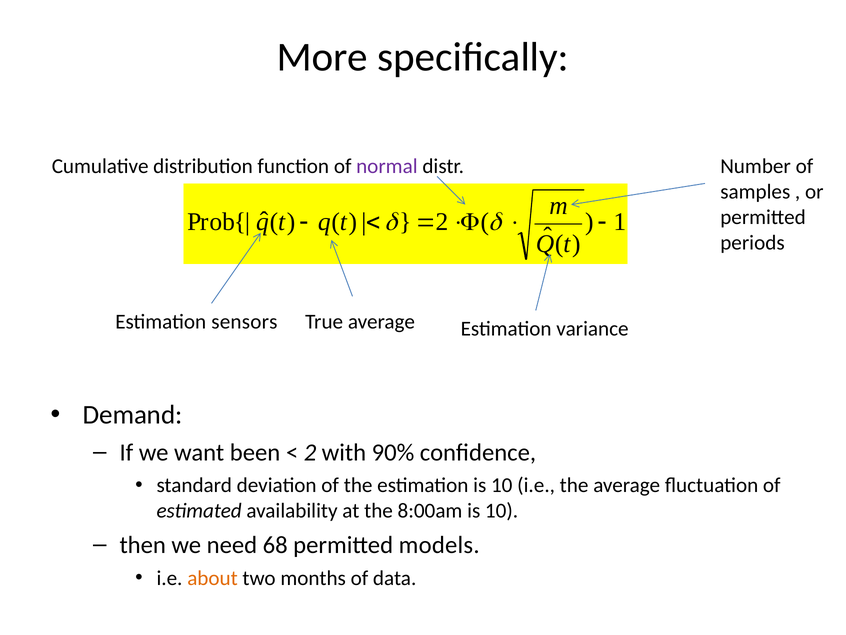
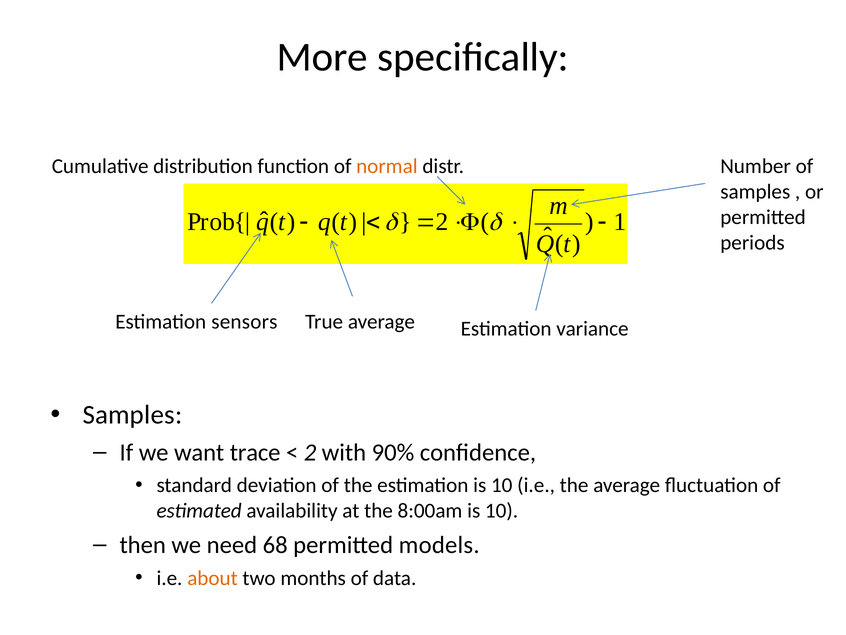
normal colour: purple -> orange
Demand at (133, 415): Demand -> Samples
been: been -> trace
